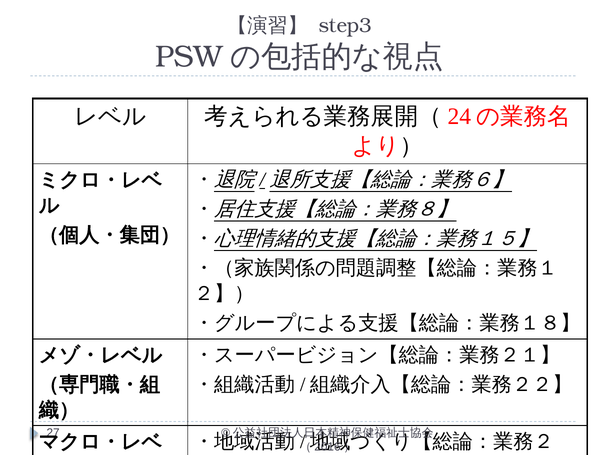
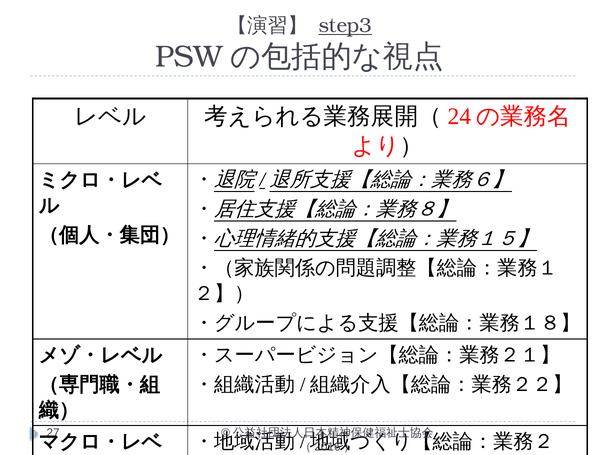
step3 underline: none -> present
